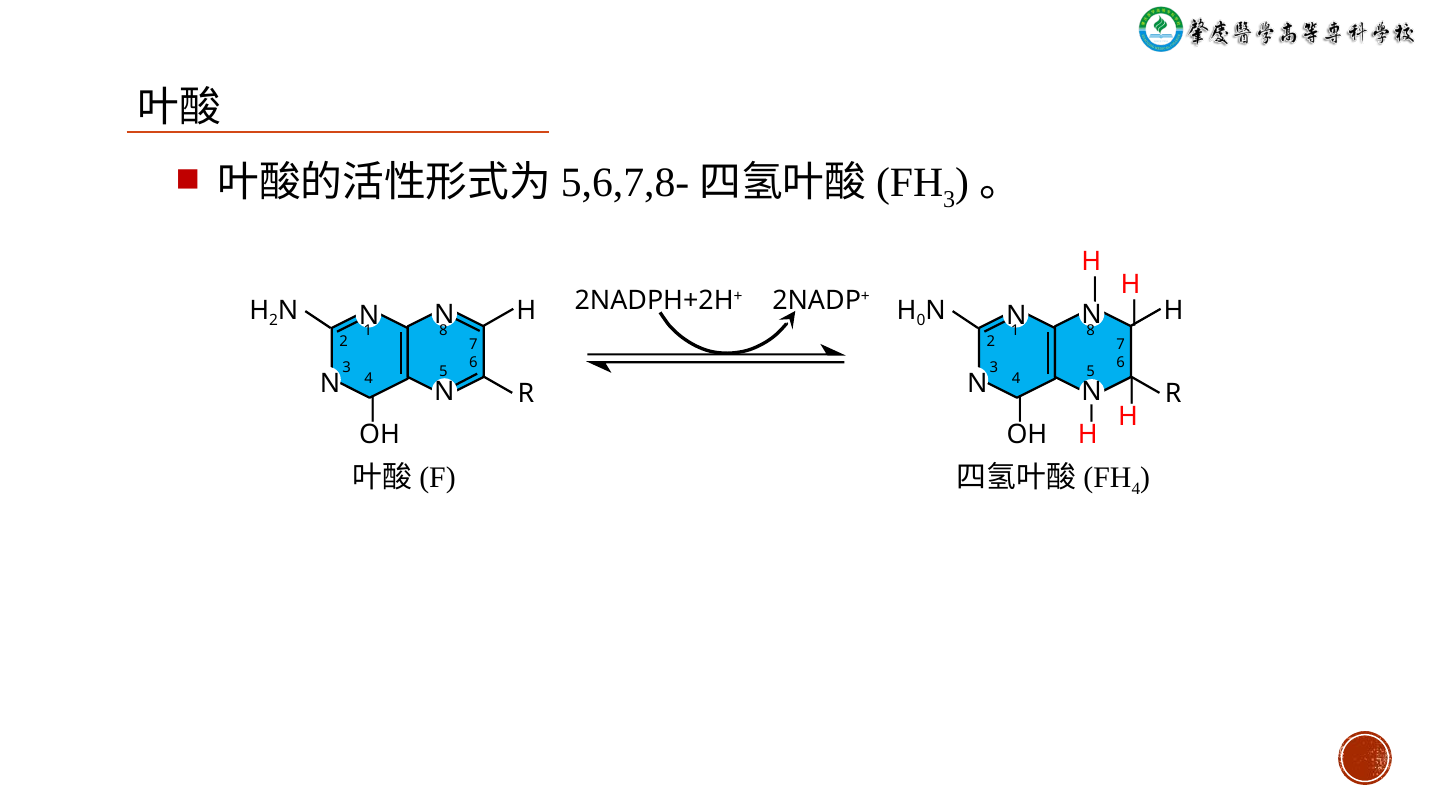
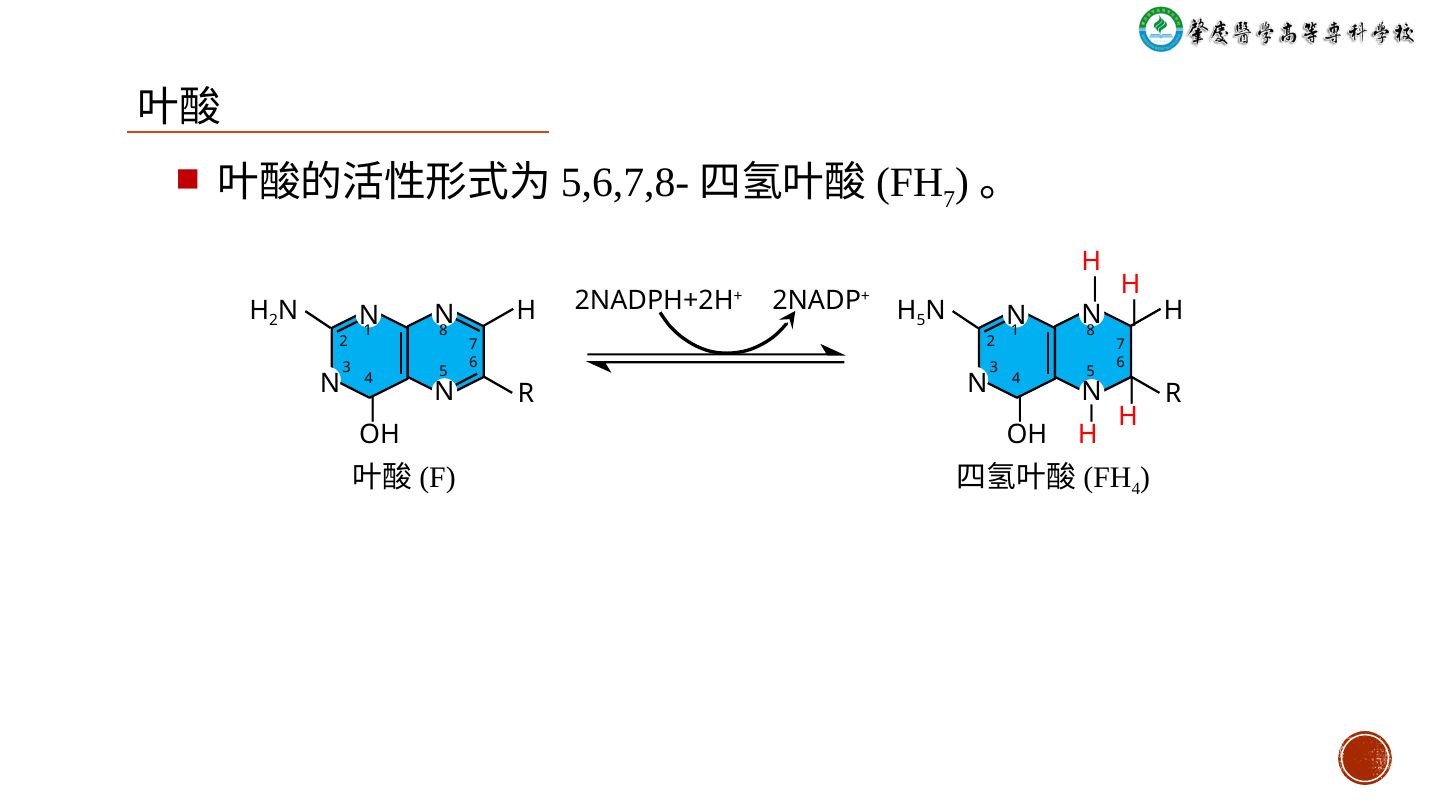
3 at (949, 199): 3 -> 7
H 0: 0 -> 5
